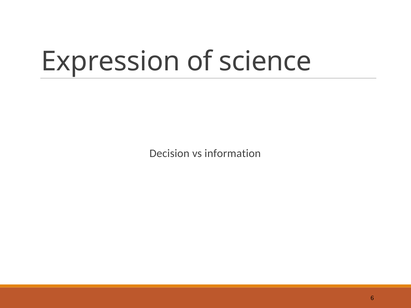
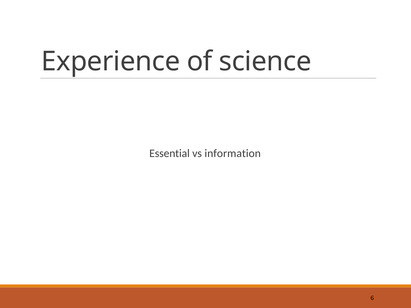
Expression: Expression -> Experience
Decision: Decision -> Essential
